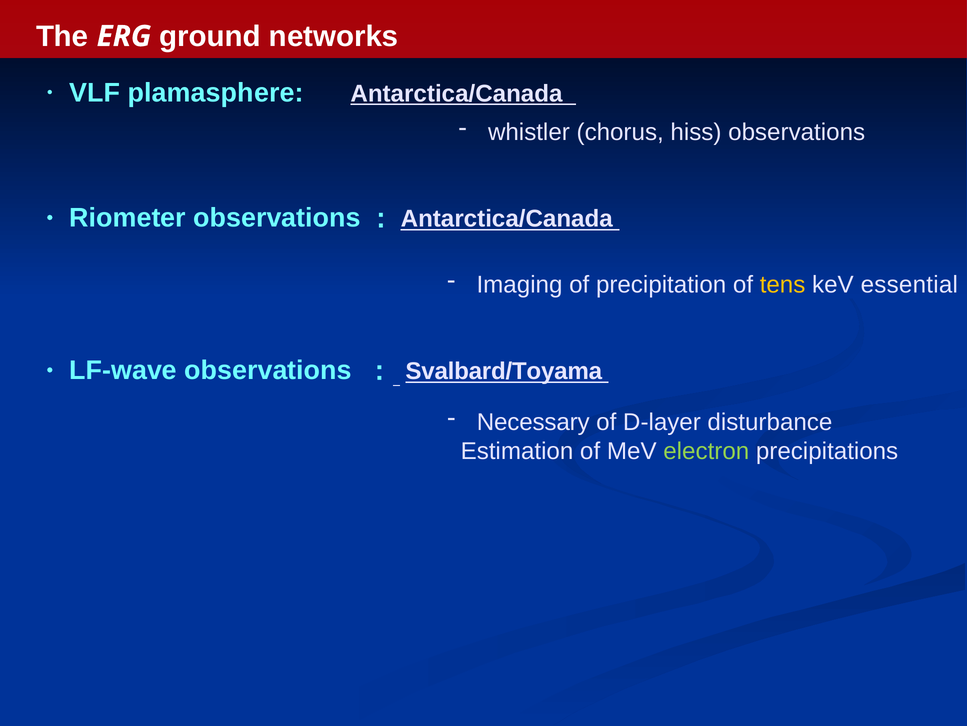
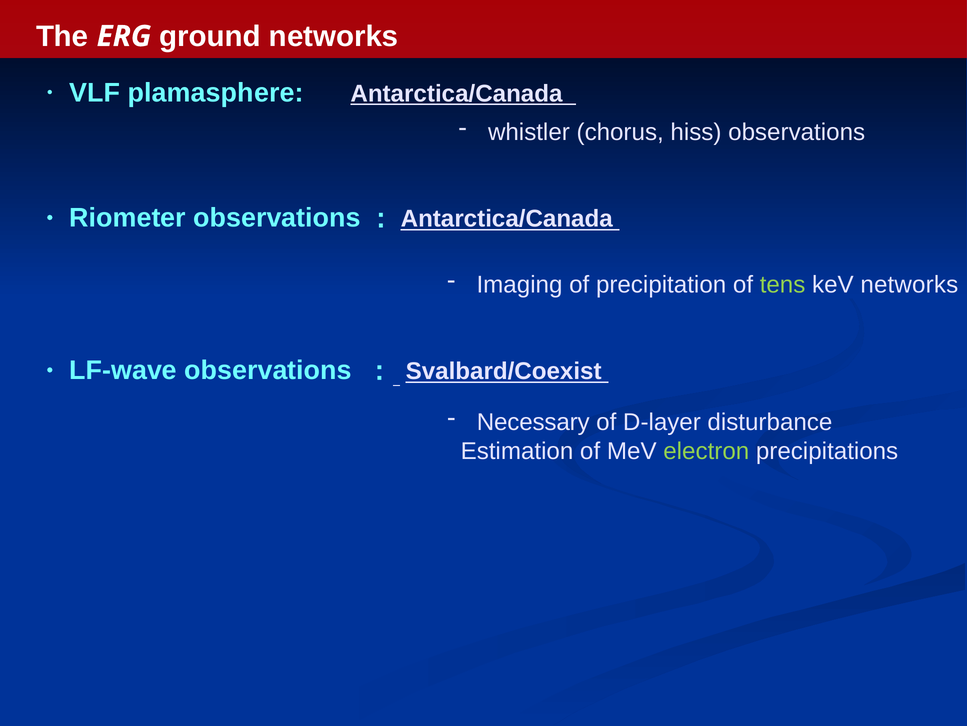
tens colour: yellow -> light green
keV essential: essential -> networks
Svalbard/Toyama: Svalbard/Toyama -> Svalbard/Coexist
